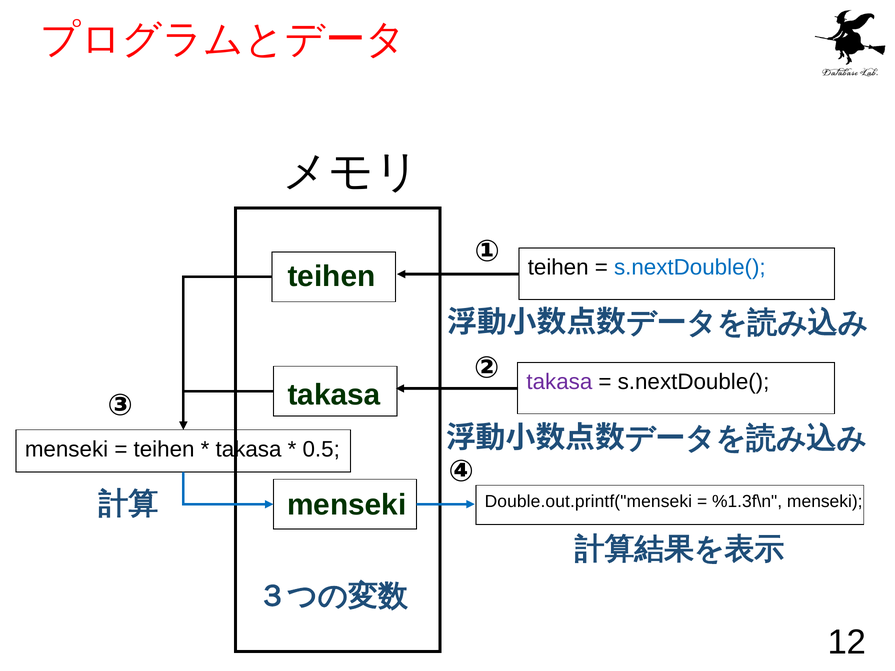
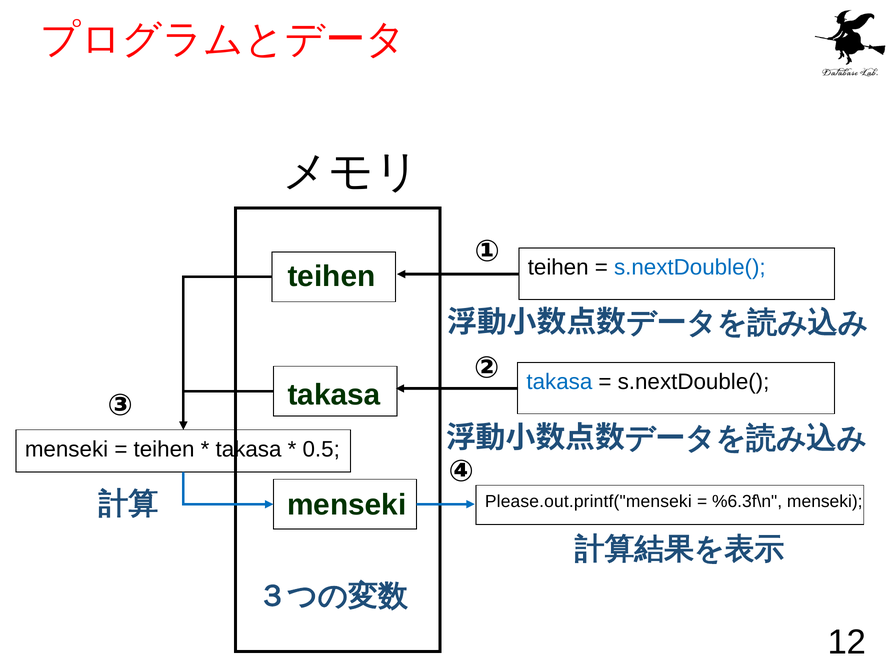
takasa at (559, 382) colour: purple -> blue
Double.out.printf("menseki: Double.out.printf("menseki -> Please.out.printf("menseki
%1.3f\n: %1.3f\n -> %6.3f\n
